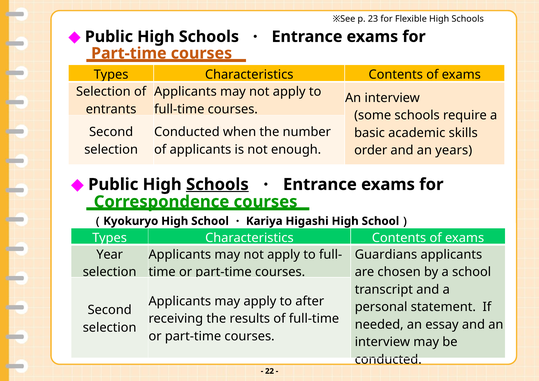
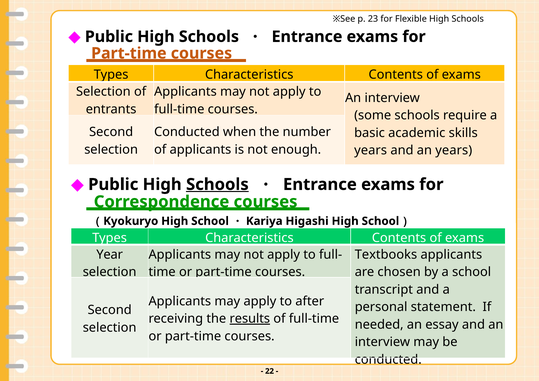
order at (371, 150): order -> years
Guardians: Guardians -> Textbooks
results underline: none -> present
